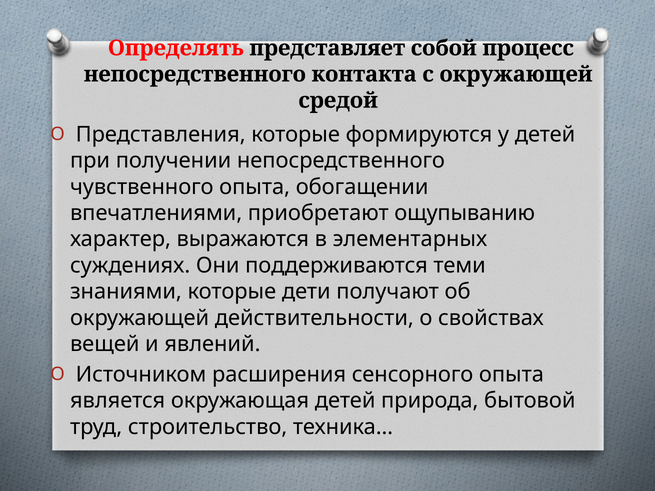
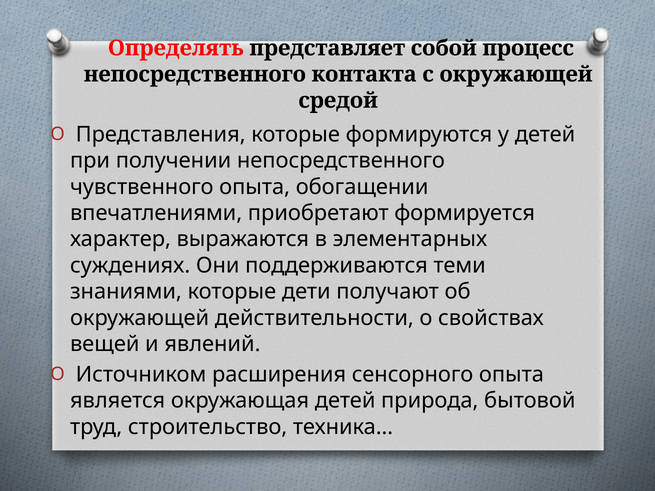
ощупыванию: ощупыванию -> формируется
